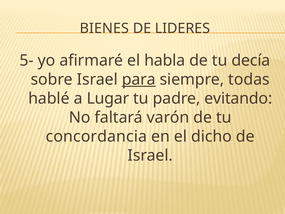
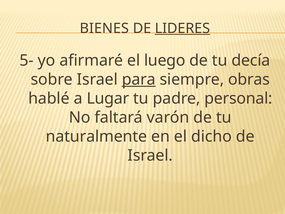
LIDERES underline: none -> present
habla: habla -> luego
todas: todas -> obras
evitando: evitando -> personal
concordancia: concordancia -> naturalmente
